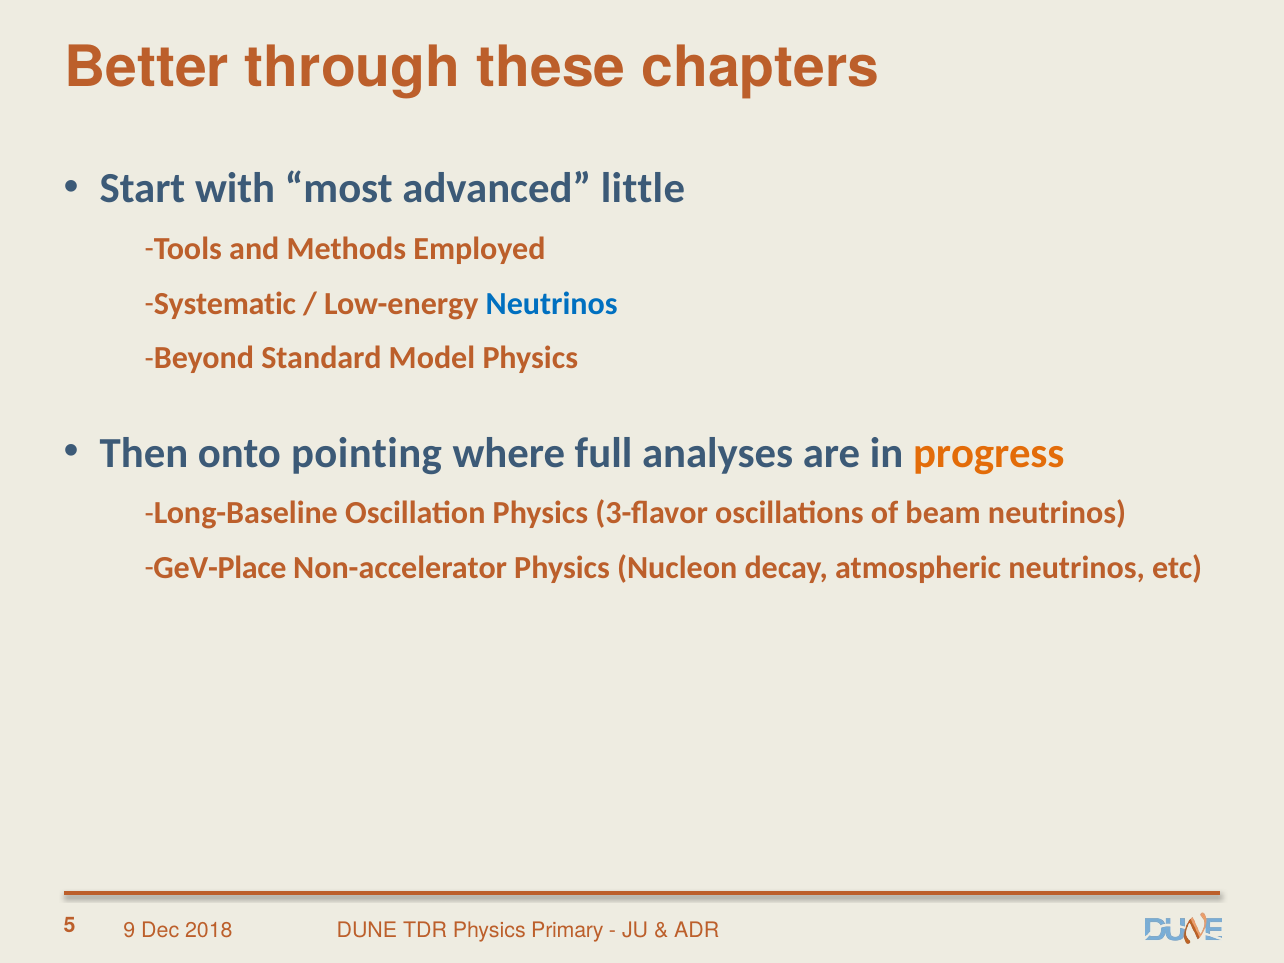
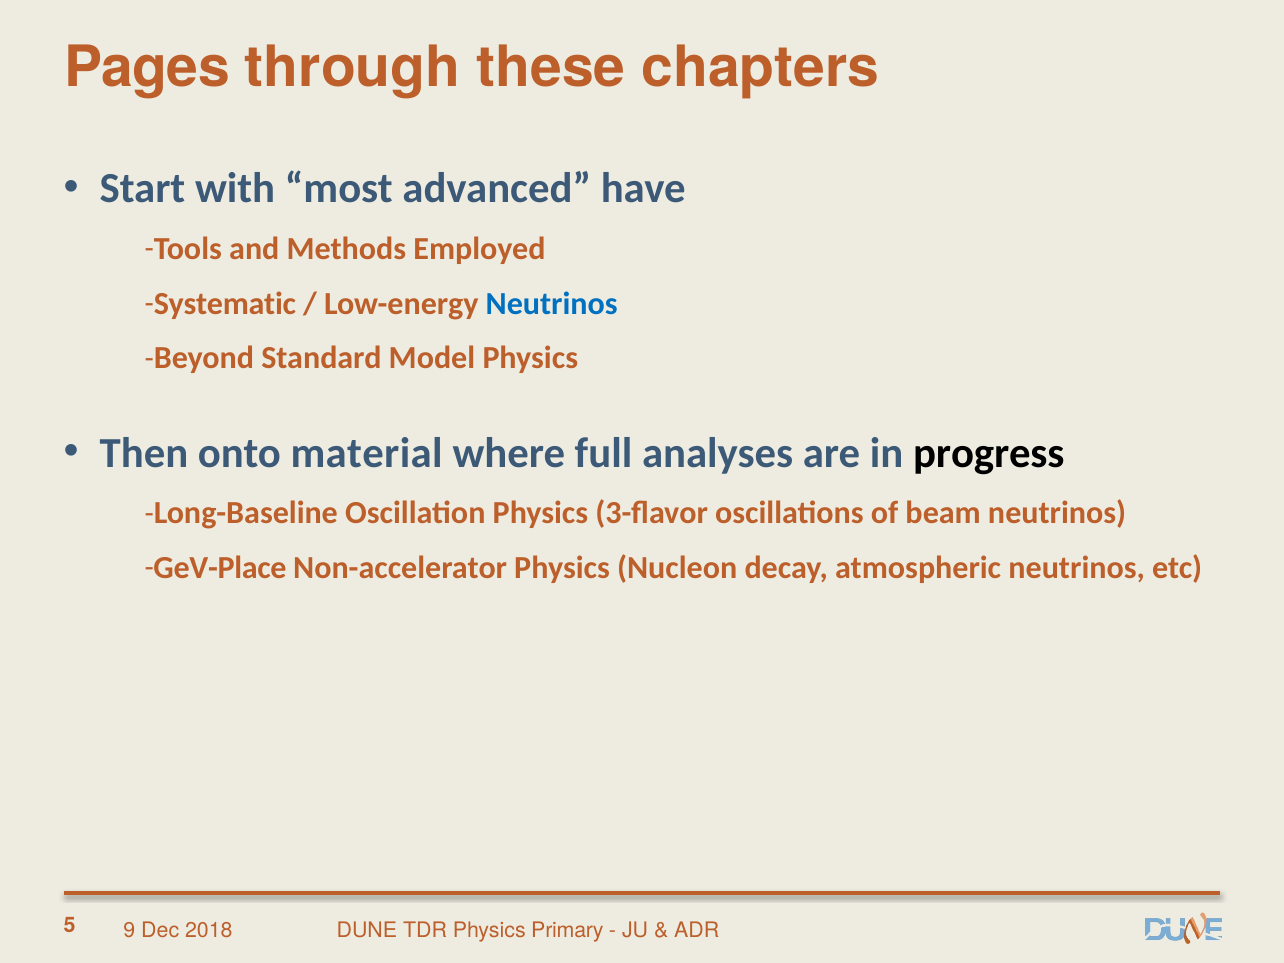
Better: Better -> Pages
little: little -> have
pointing: pointing -> material
progress colour: orange -> black
